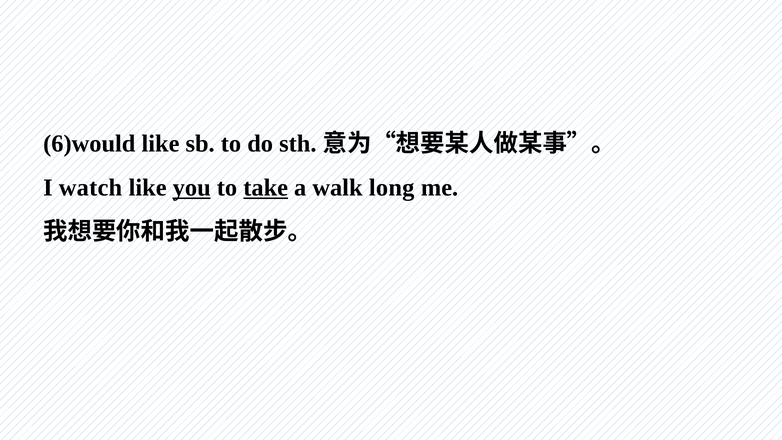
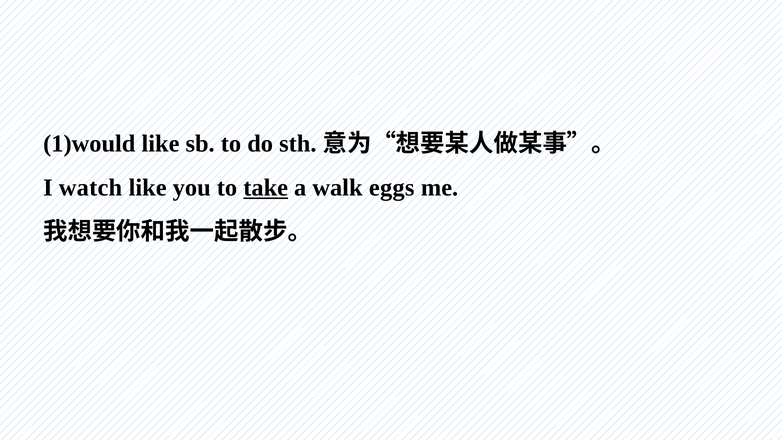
6)would: 6)would -> 1)would
you underline: present -> none
long: long -> eggs
